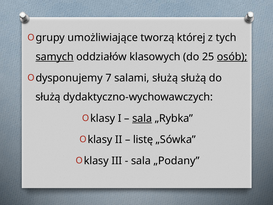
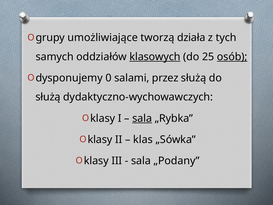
której: której -> działa
samych underline: present -> none
klasowych underline: none -> present
7: 7 -> 0
salami służą: służą -> przez
listę: listę -> klas
